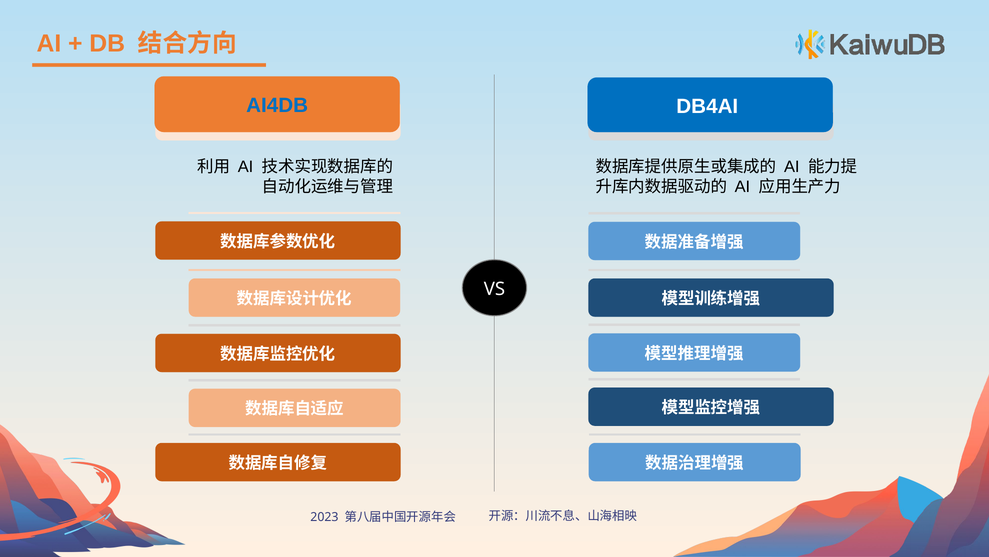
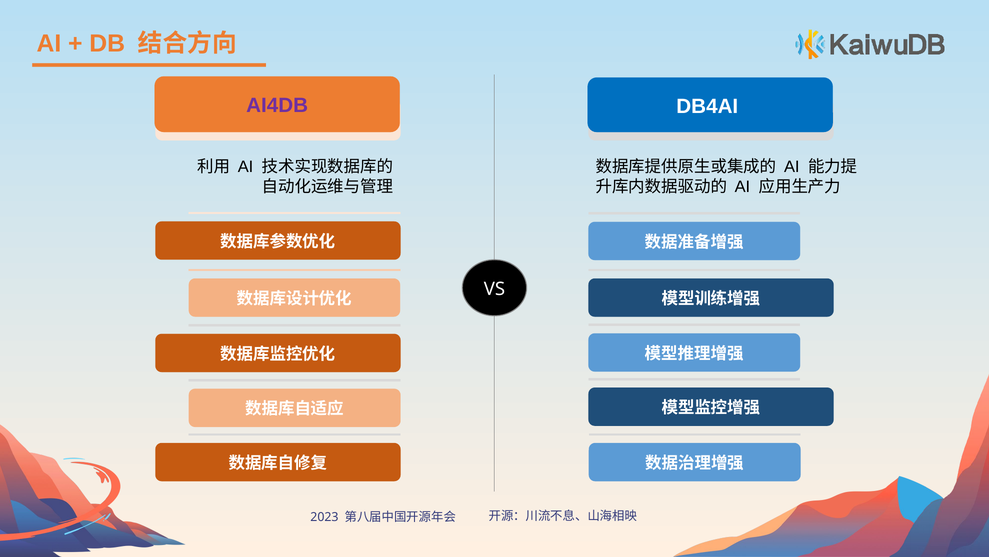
AI4DB colour: blue -> purple
